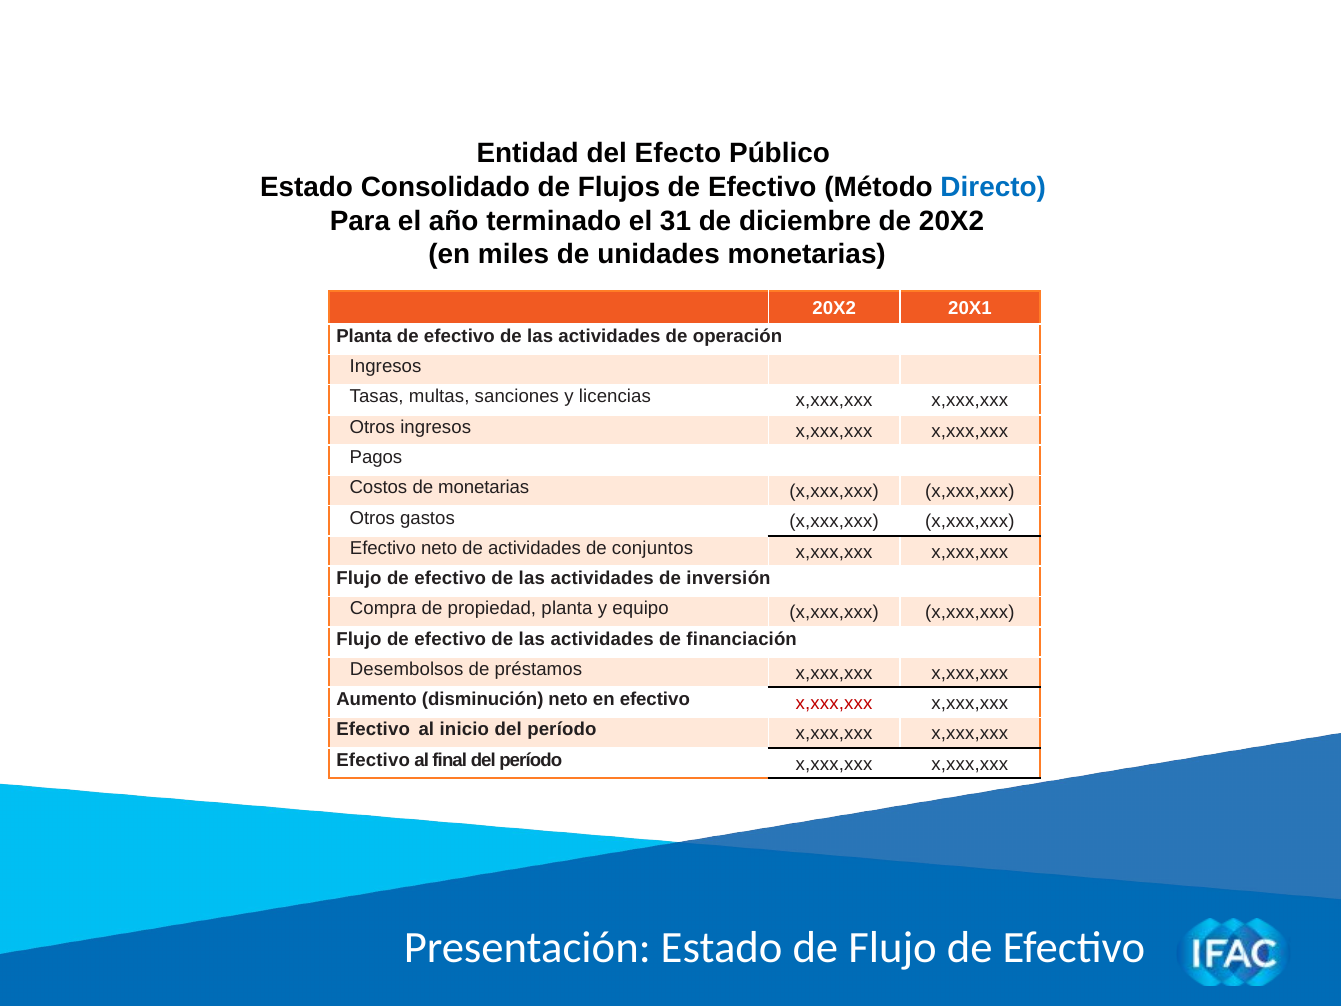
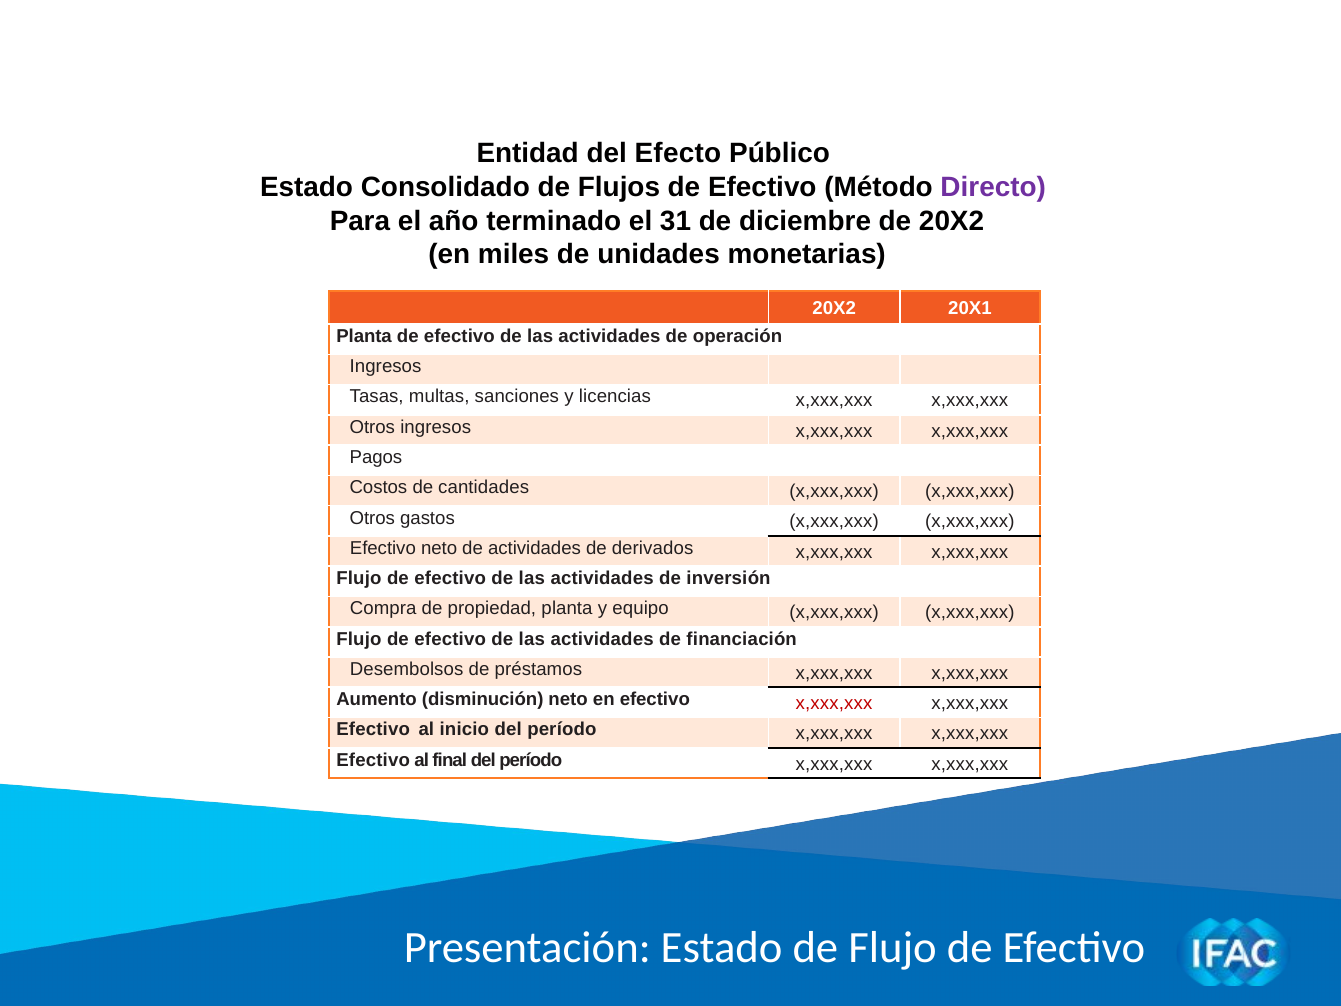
Directo colour: blue -> purple
de monetarias: monetarias -> cantidades
conjuntos: conjuntos -> derivados
